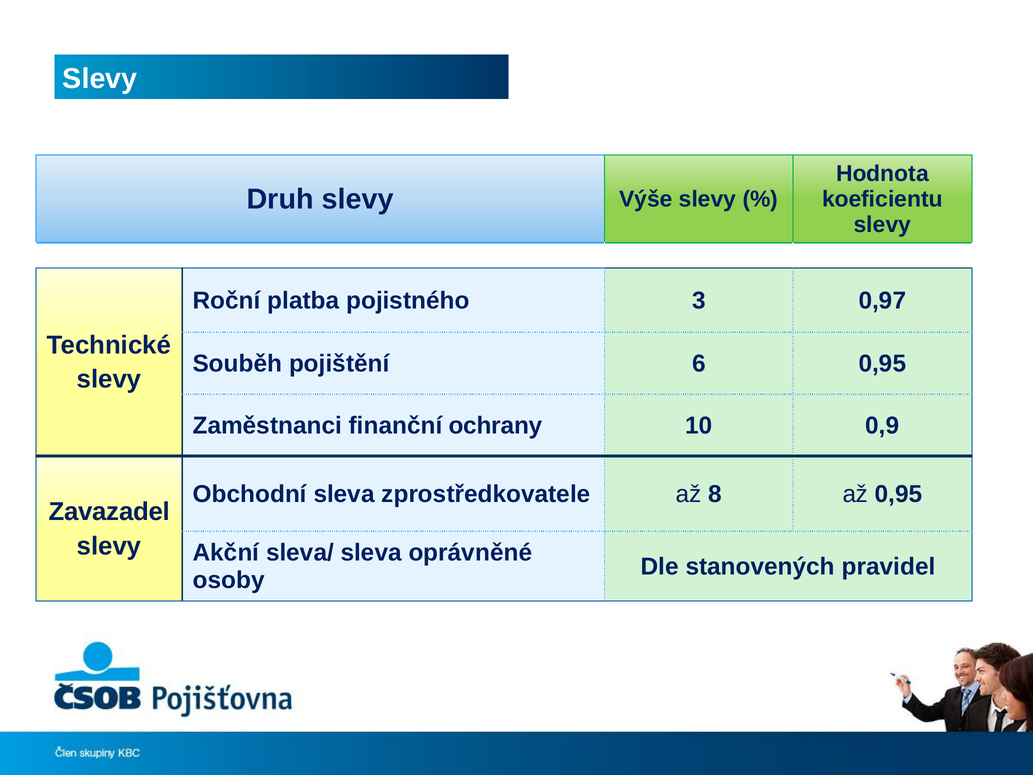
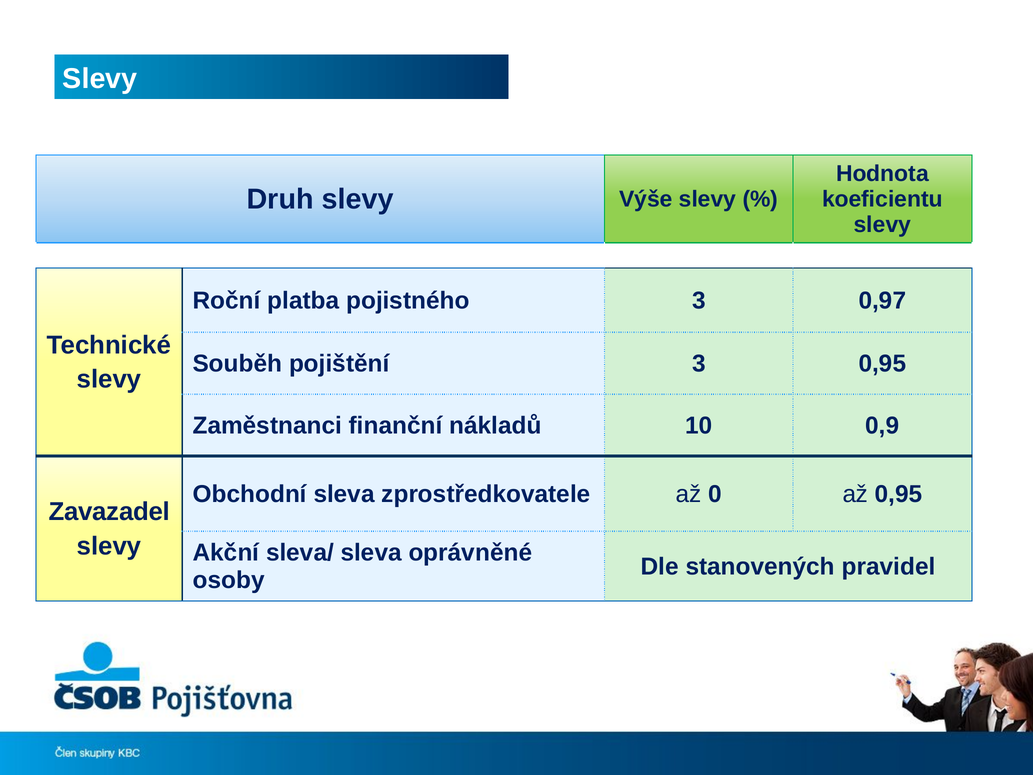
pojištění 6: 6 -> 3
ochrany: ochrany -> nákladů
8: 8 -> 0
